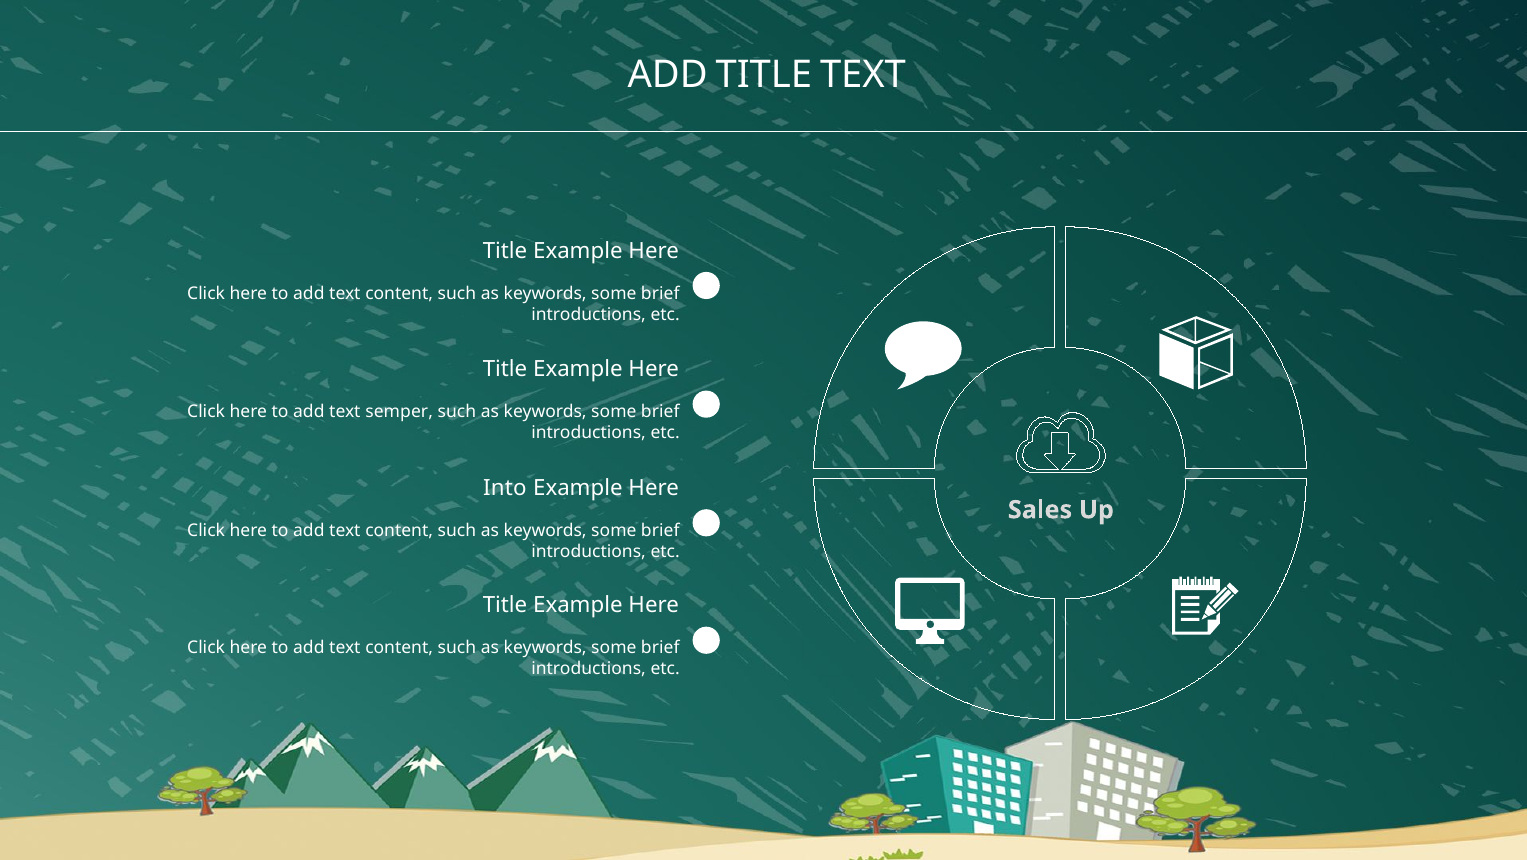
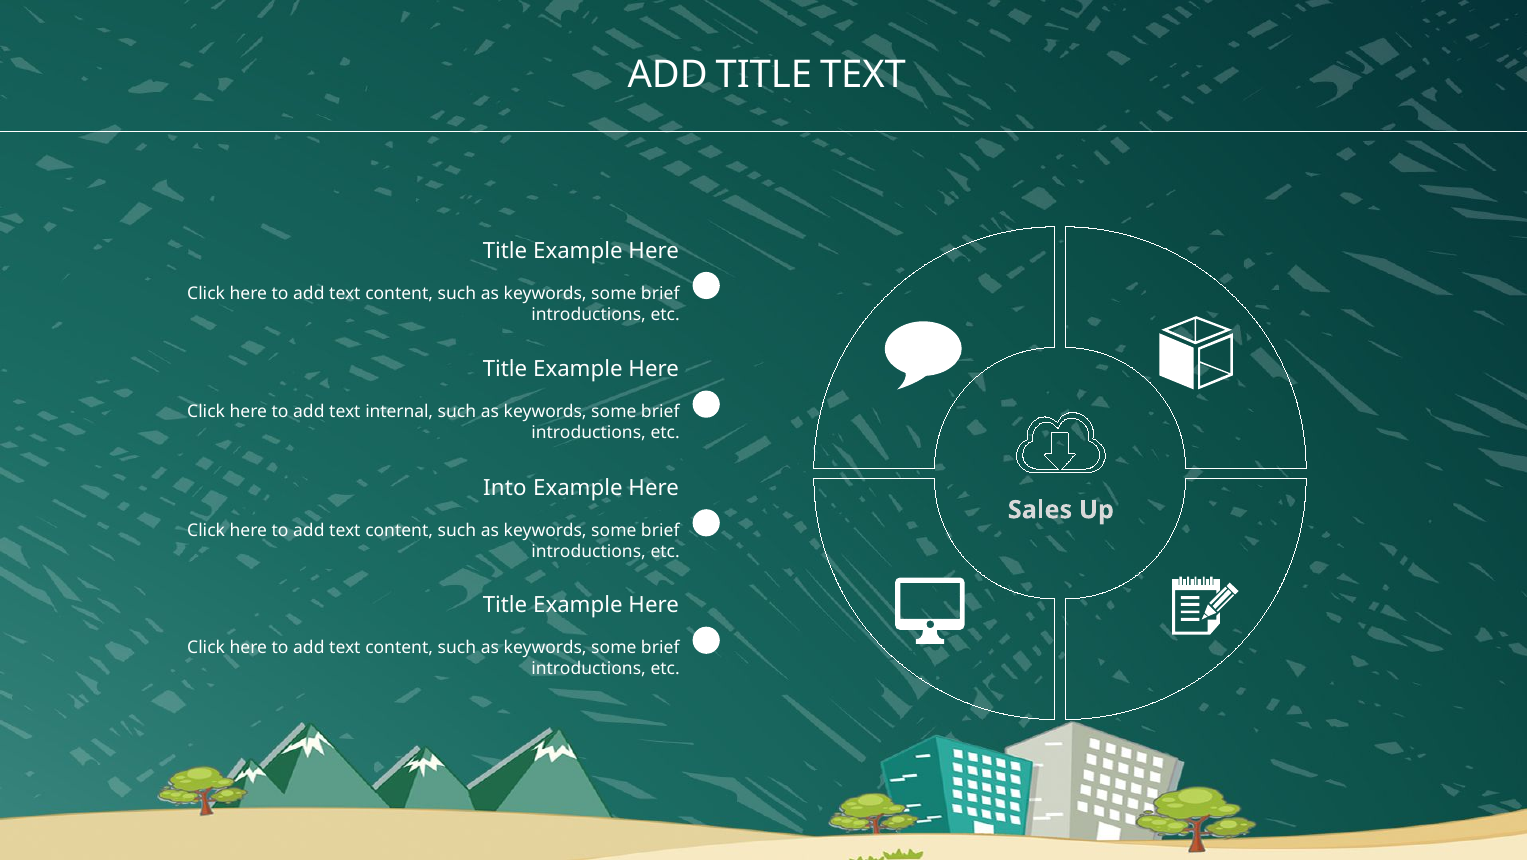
semper: semper -> internal
